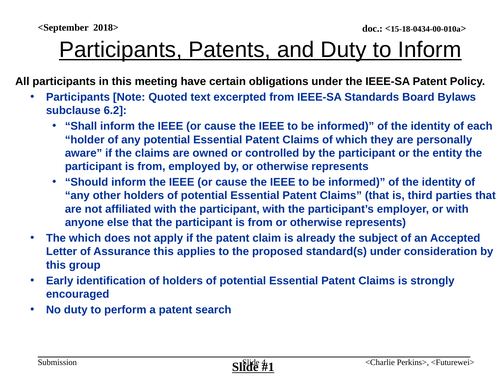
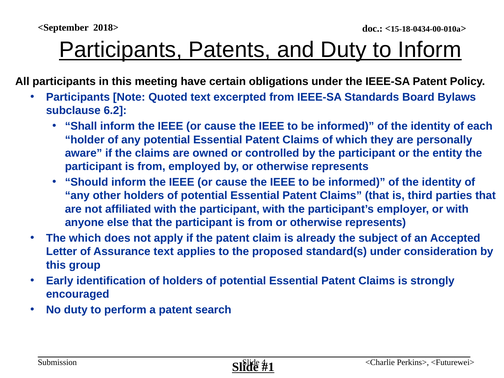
Assurance this: this -> text
